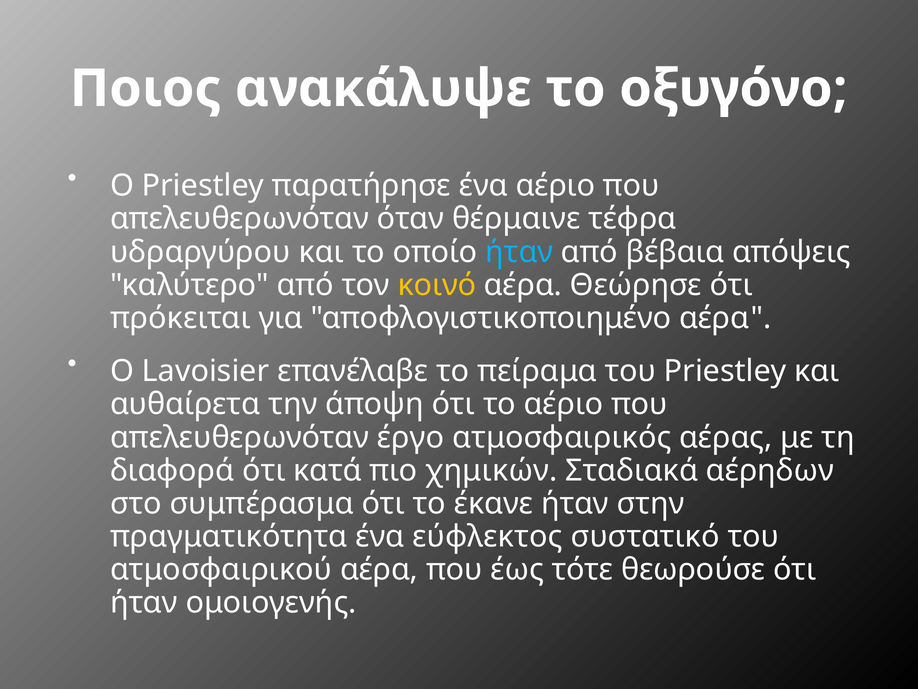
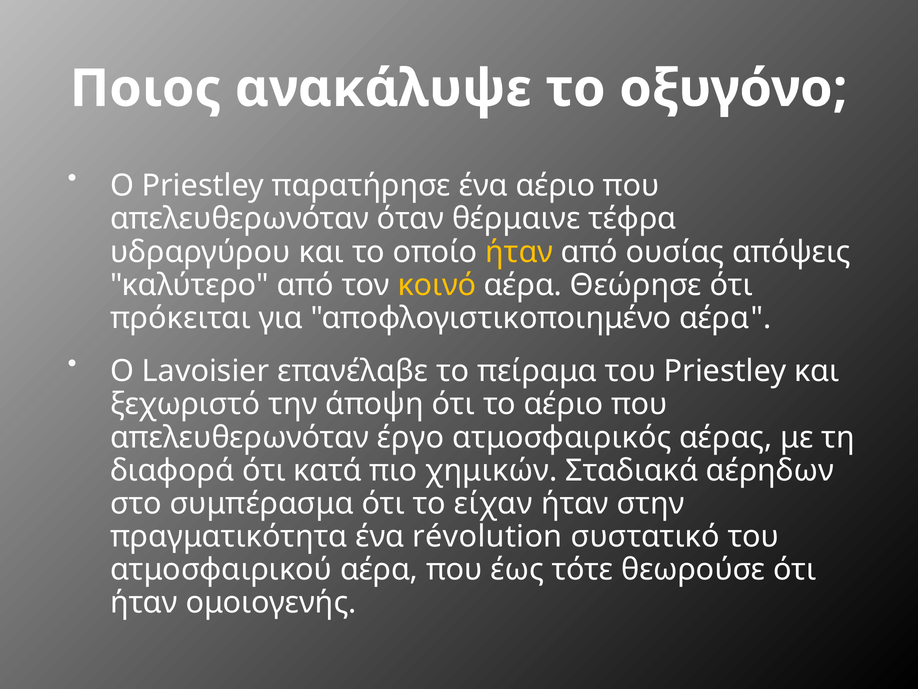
ήταν at (519, 252) colour: light blue -> yellow
βέβαια: βέβαια -> ουσίας
αυθαίρετα: αυθαίρετα -> ξεχωριστό
έκανε: έκανε -> είχαν
εύφλεκτος: εύφλεκτος -> révolution
